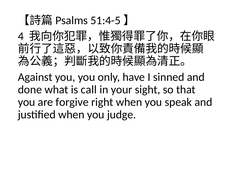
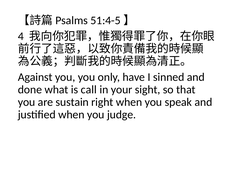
forgive: forgive -> sustain
